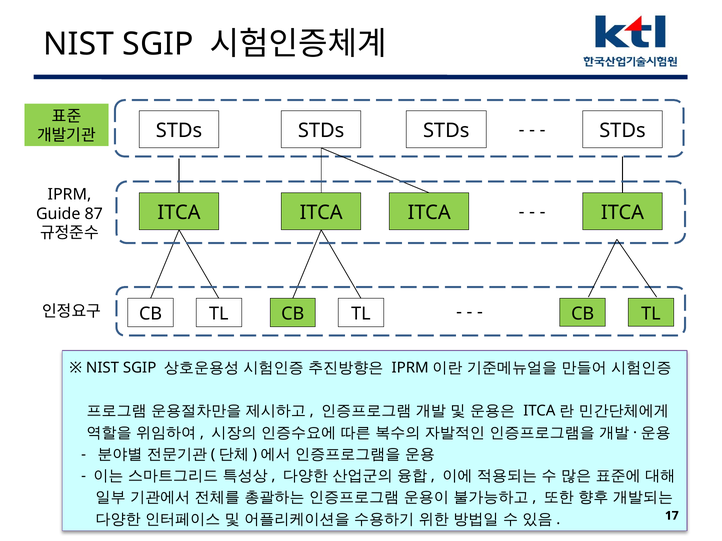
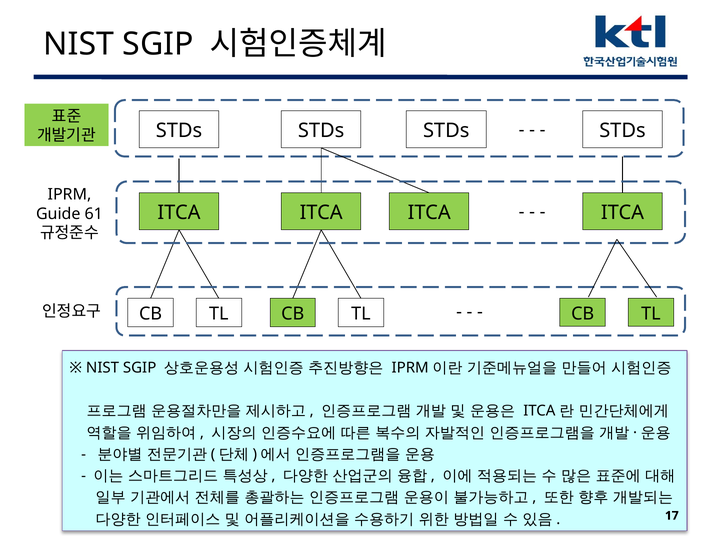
87: 87 -> 61
